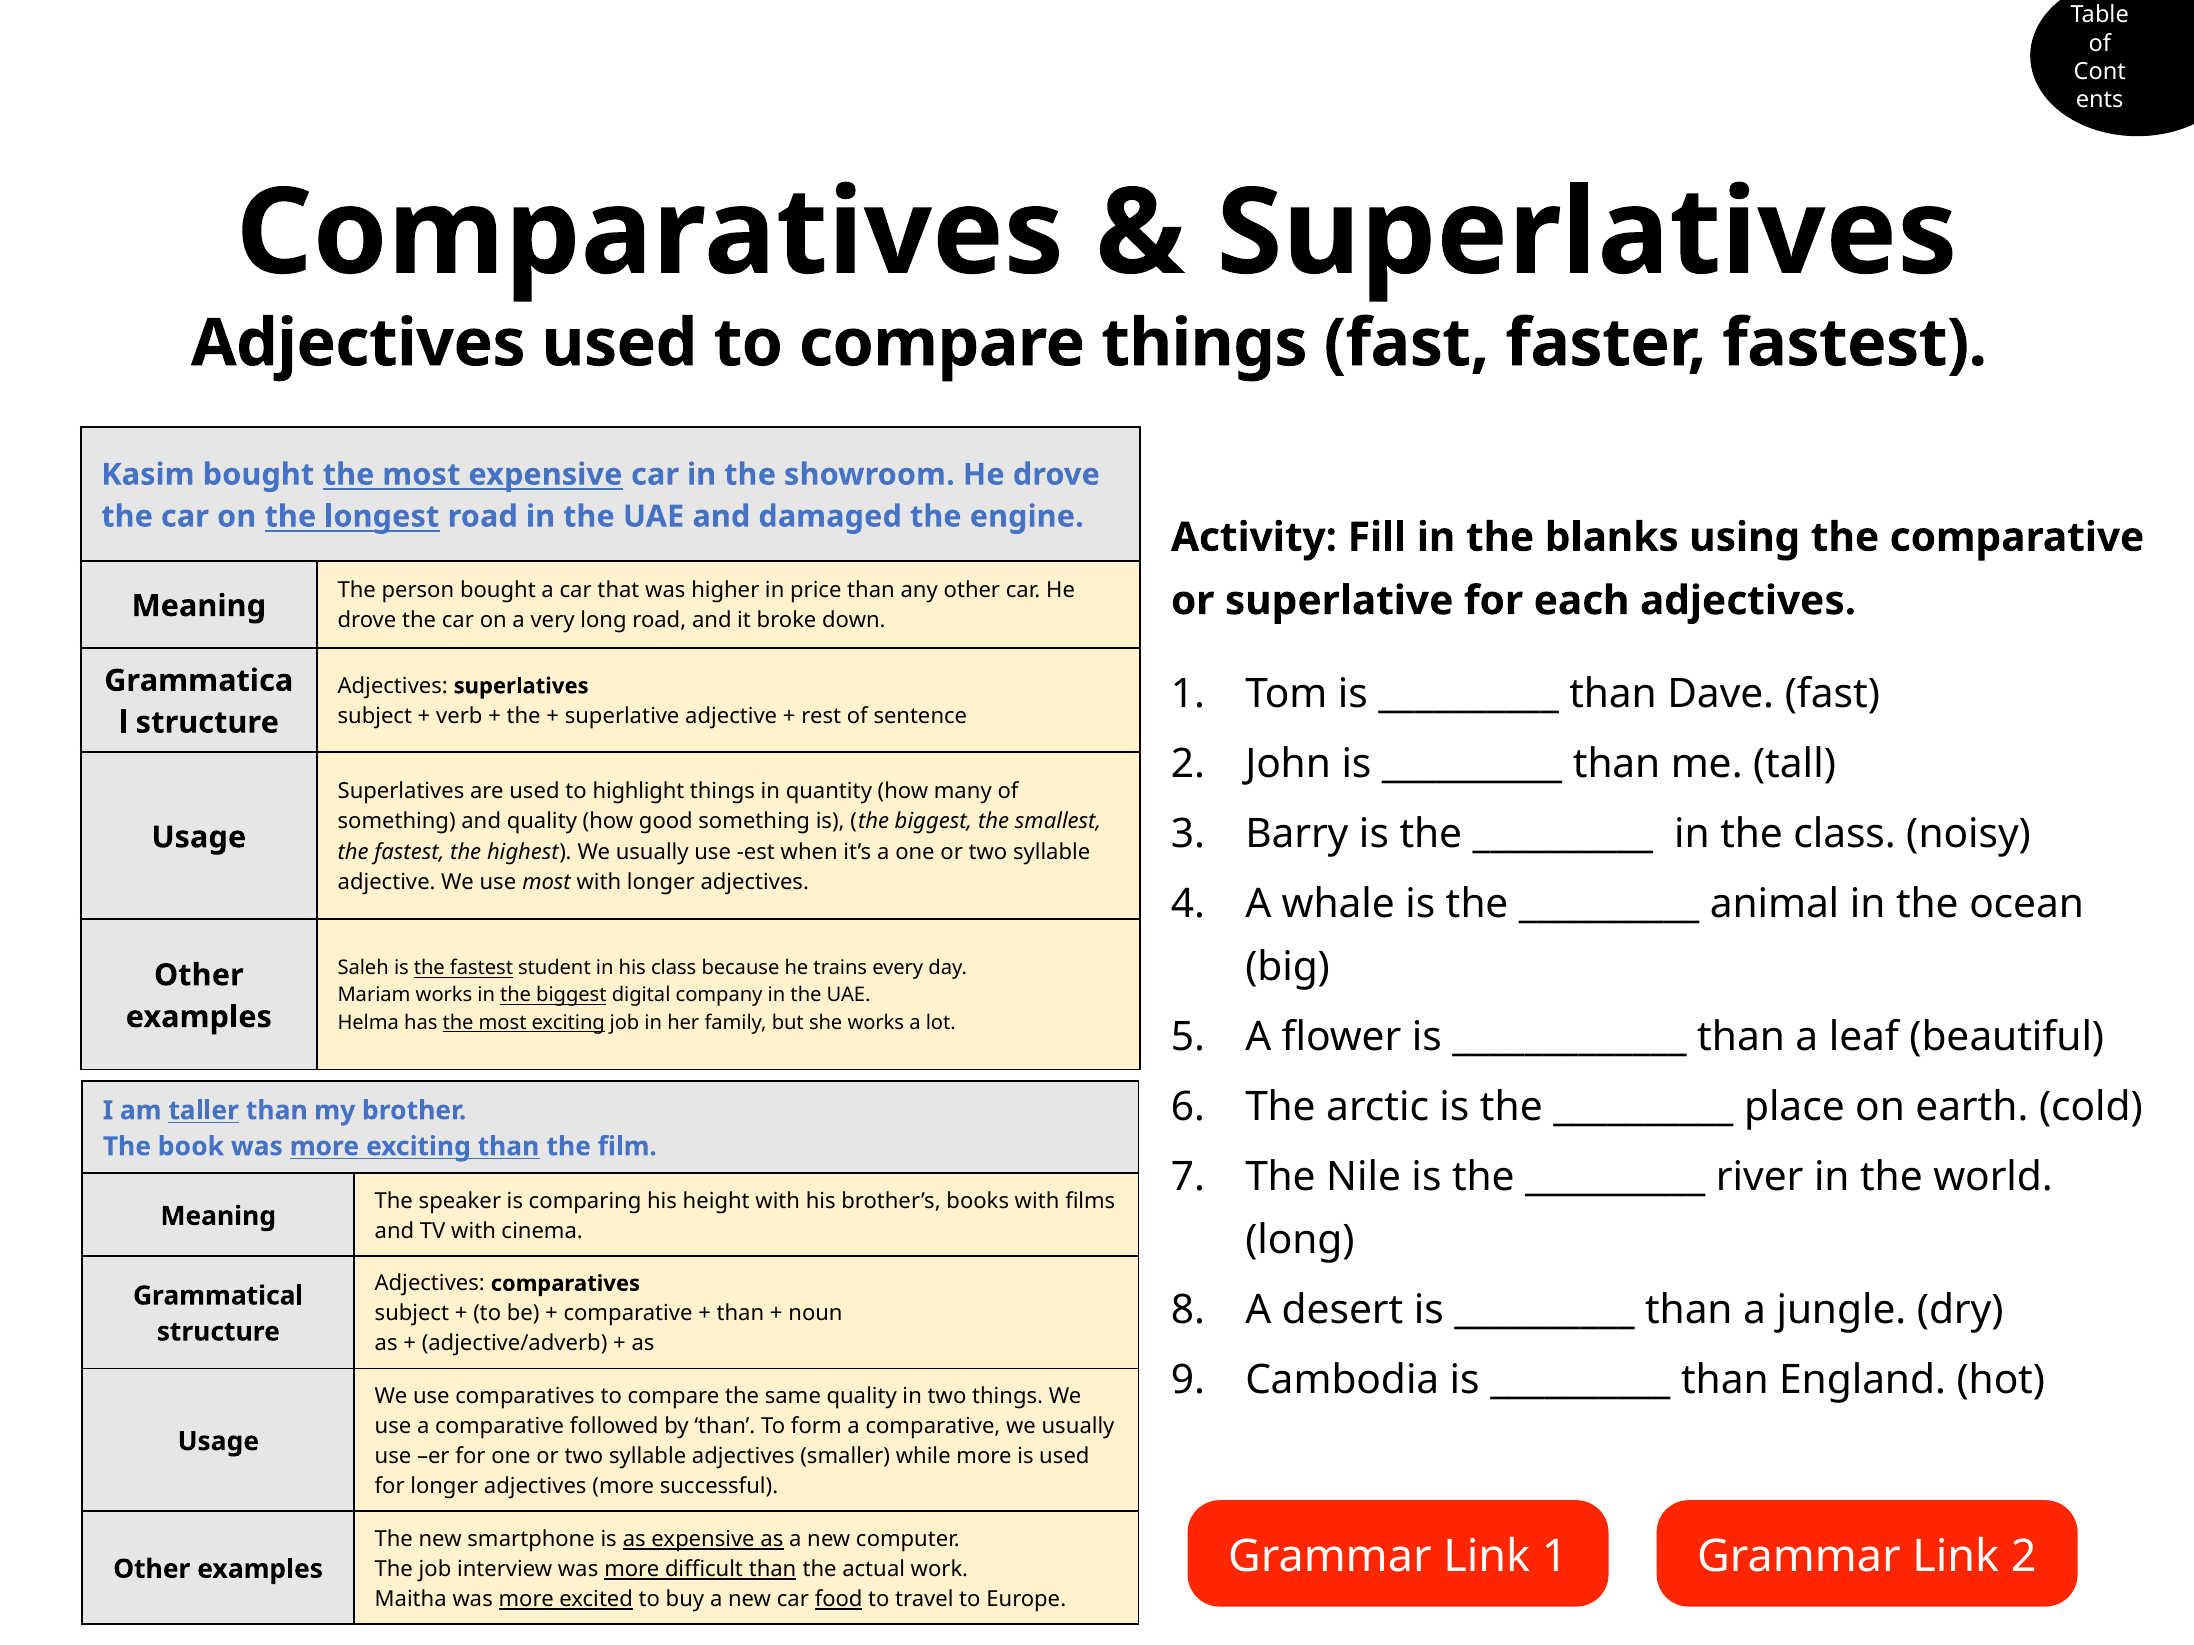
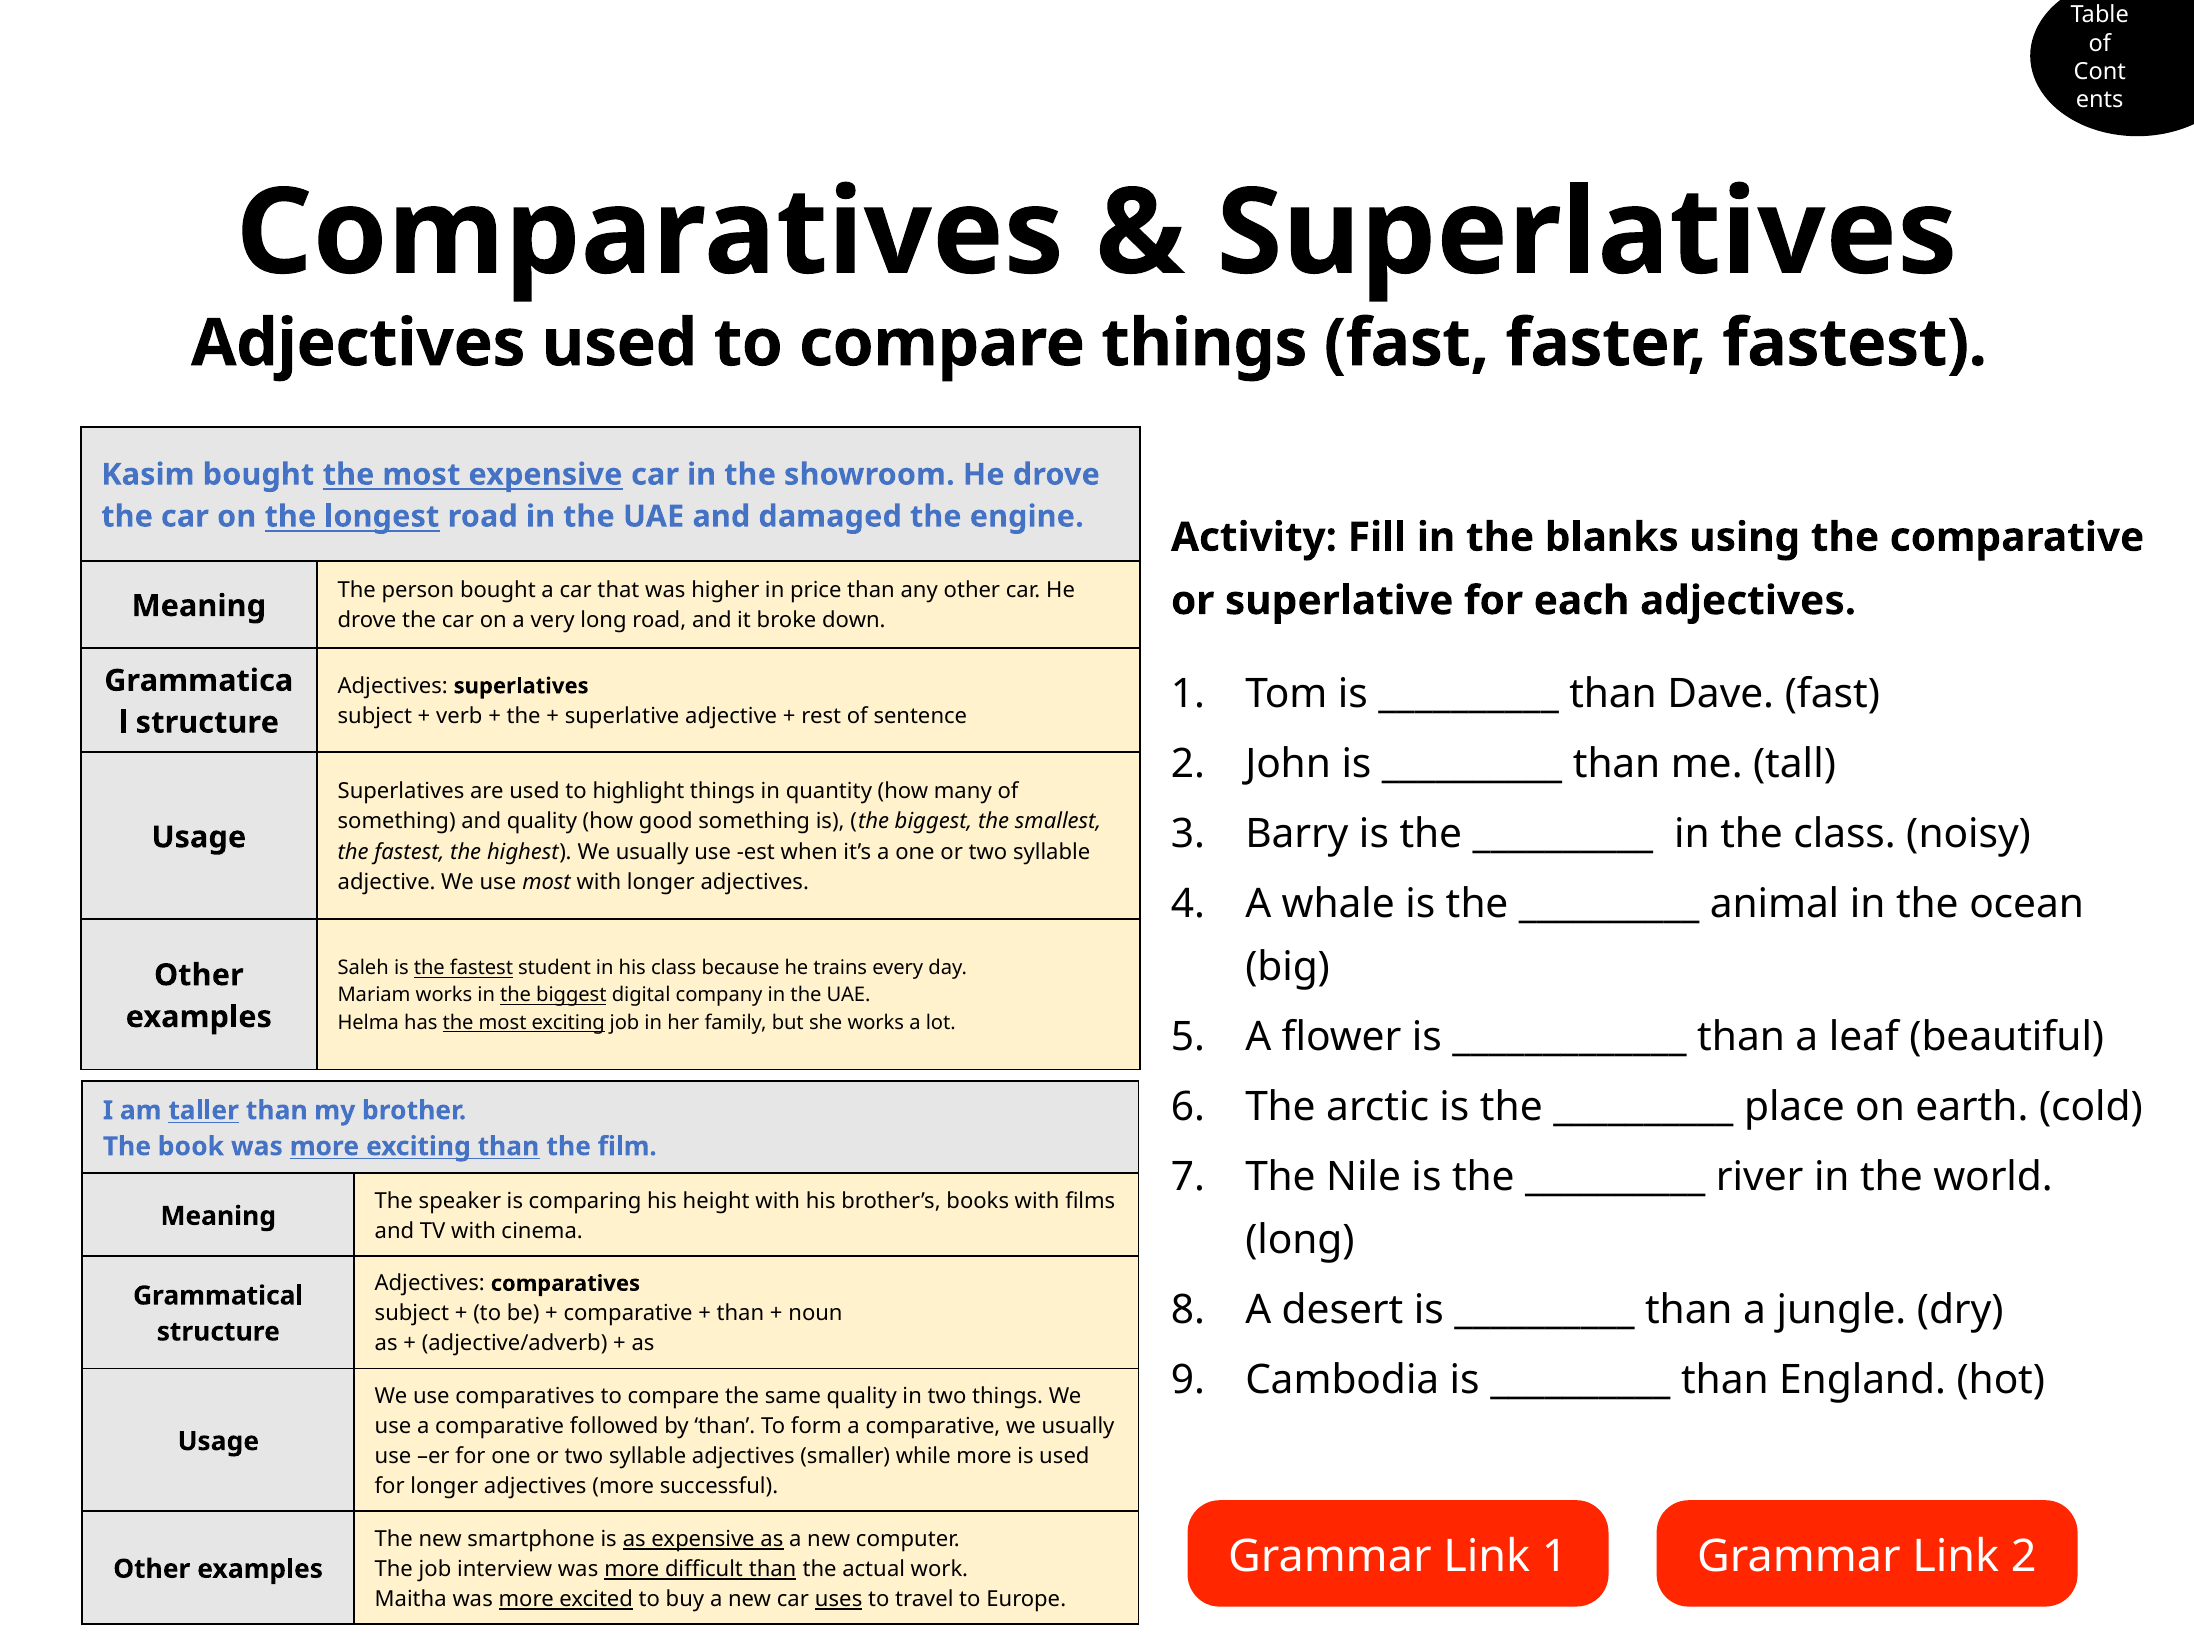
food: food -> uses
